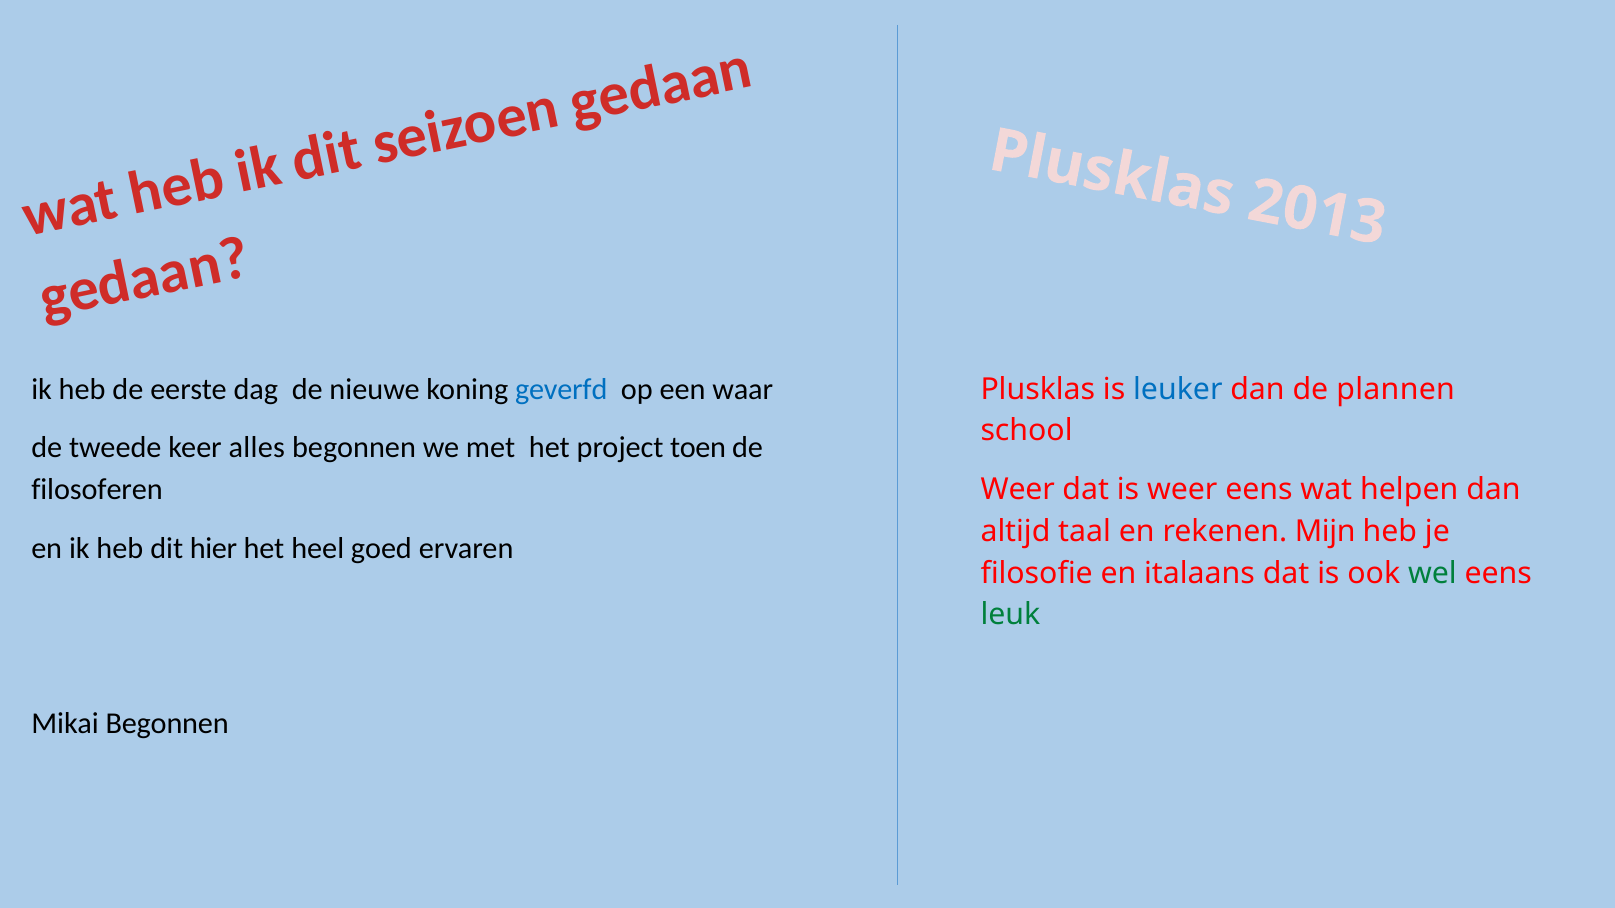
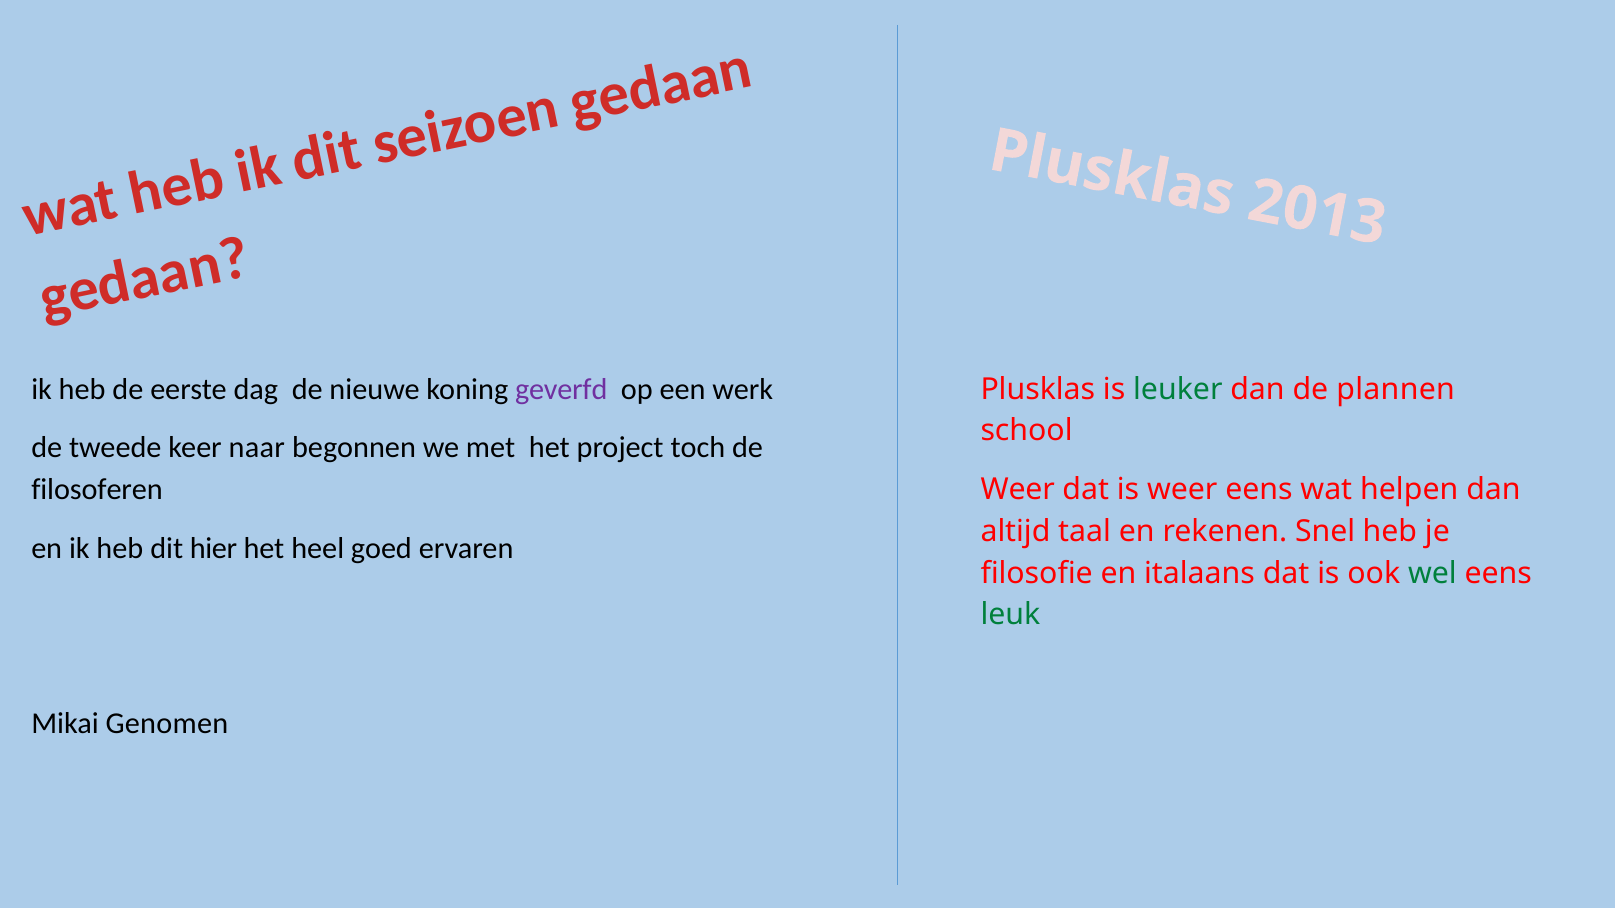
geverfd colour: blue -> purple
waar: waar -> werk
leuker colour: blue -> green
alles: alles -> naar
toen: toen -> toch
Mijn: Mijn -> Snel
Mikai Begonnen: Begonnen -> Genomen
